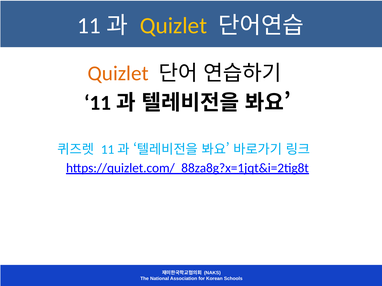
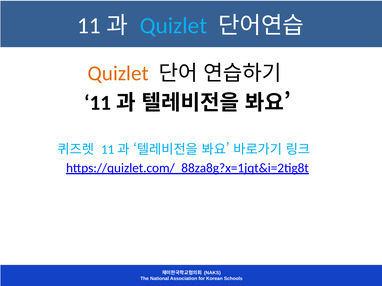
Quizlet at (174, 26) colour: yellow -> light blue
